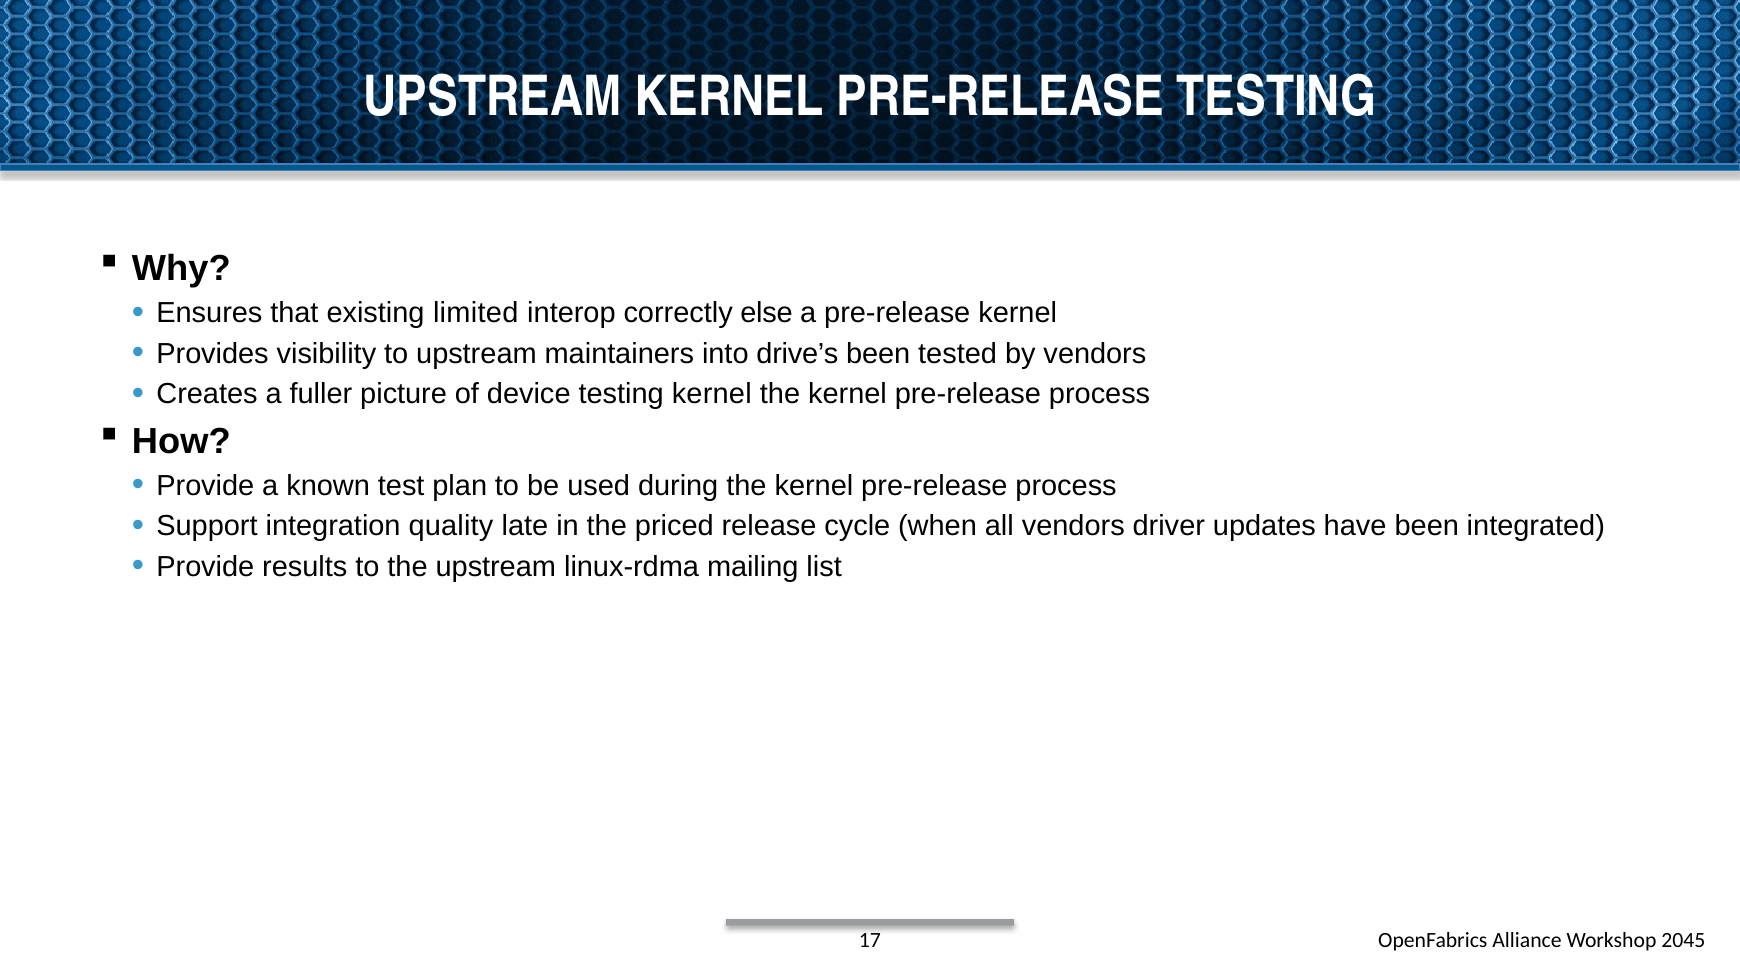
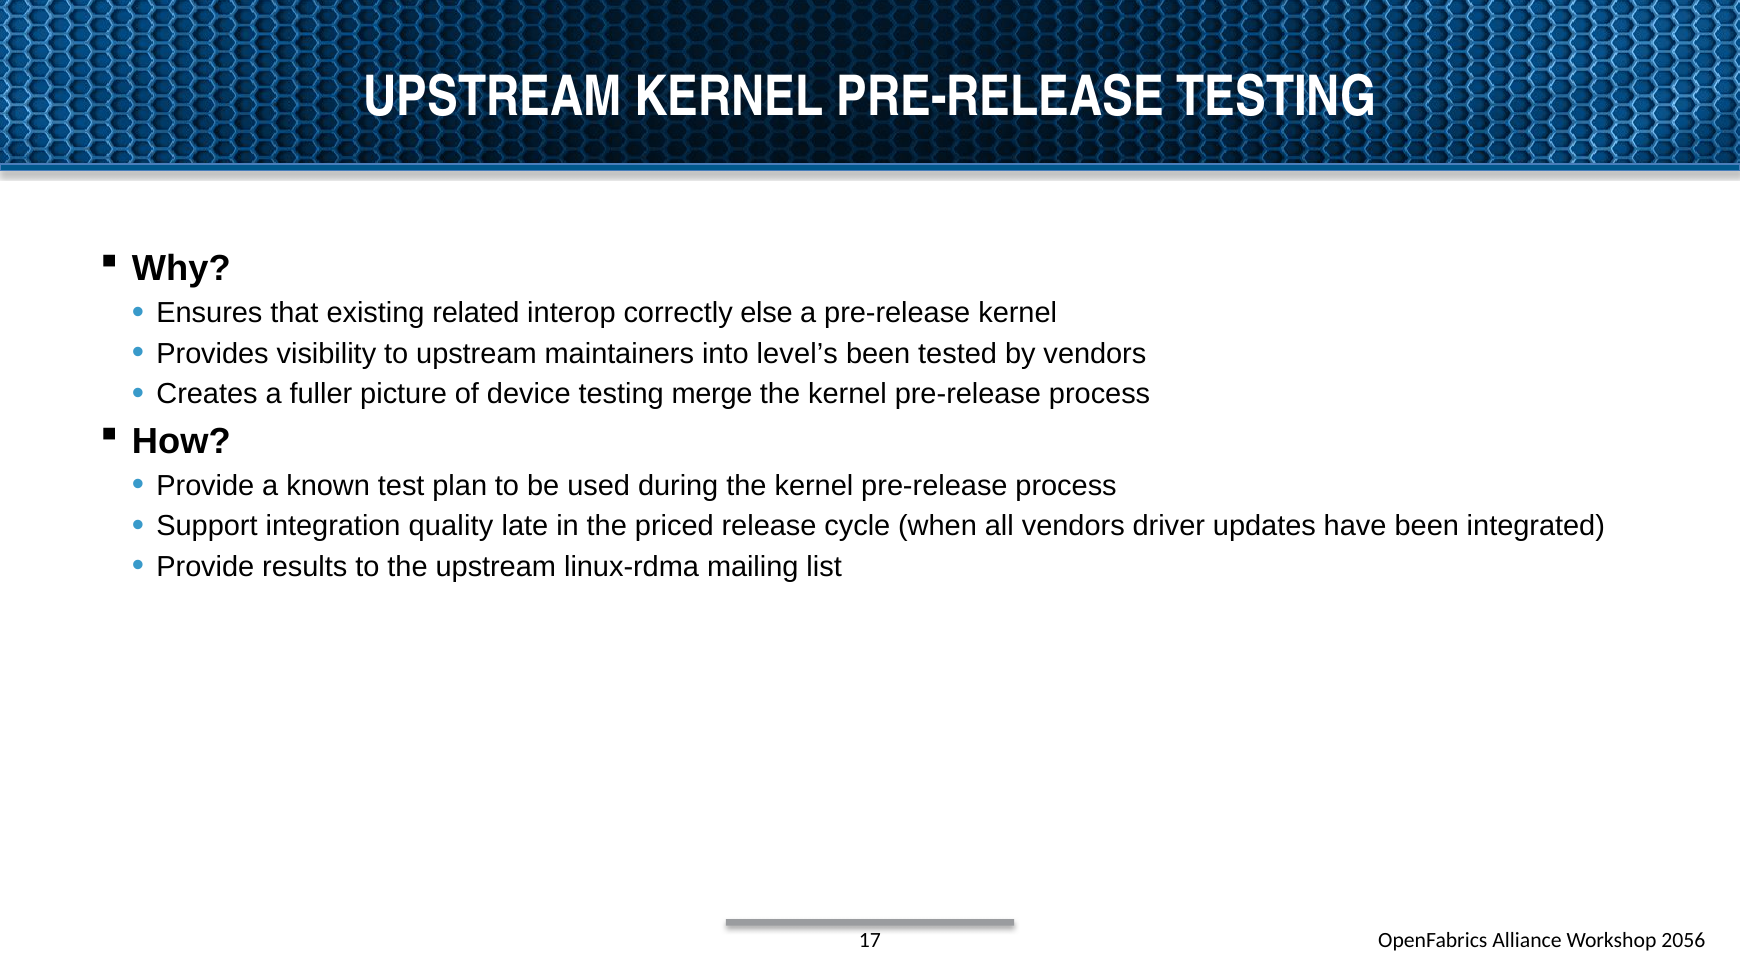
limited: limited -> related
drive’s: drive’s -> level’s
testing kernel: kernel -> merge
2045: 2045 -> 2056
